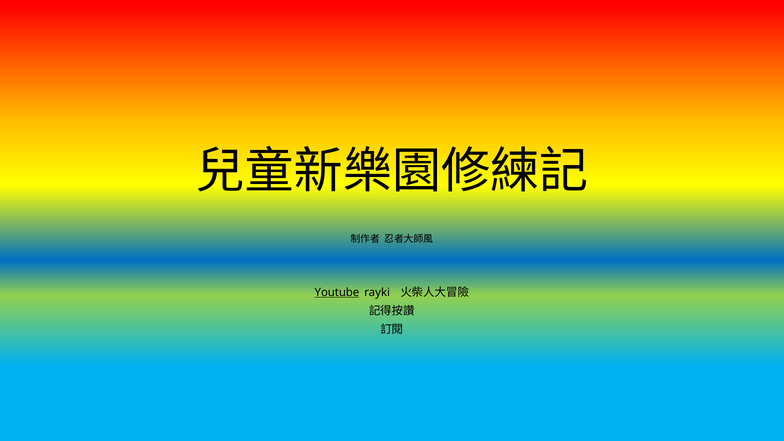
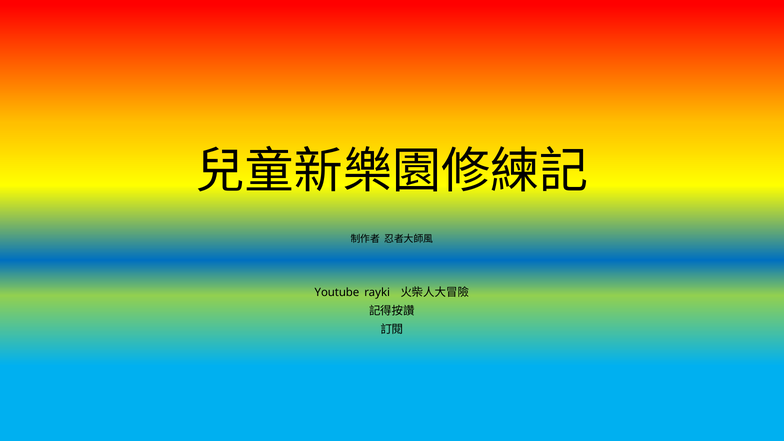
Youtube underline: present -> none
